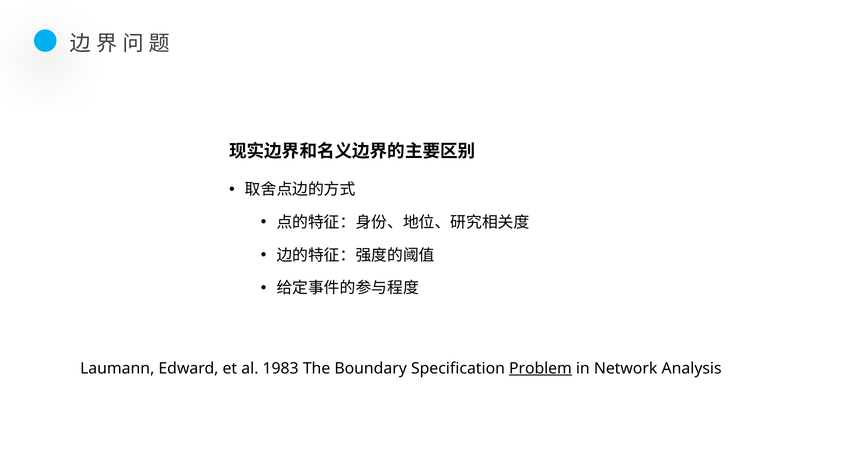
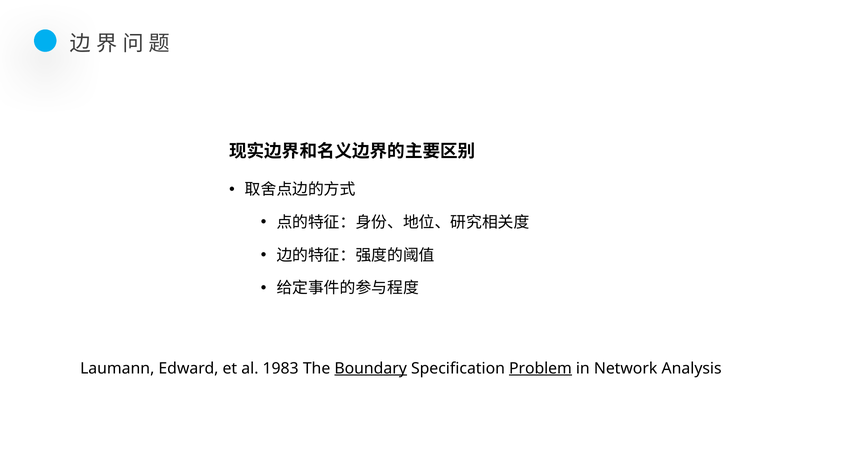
Boundary underline: none -> present
